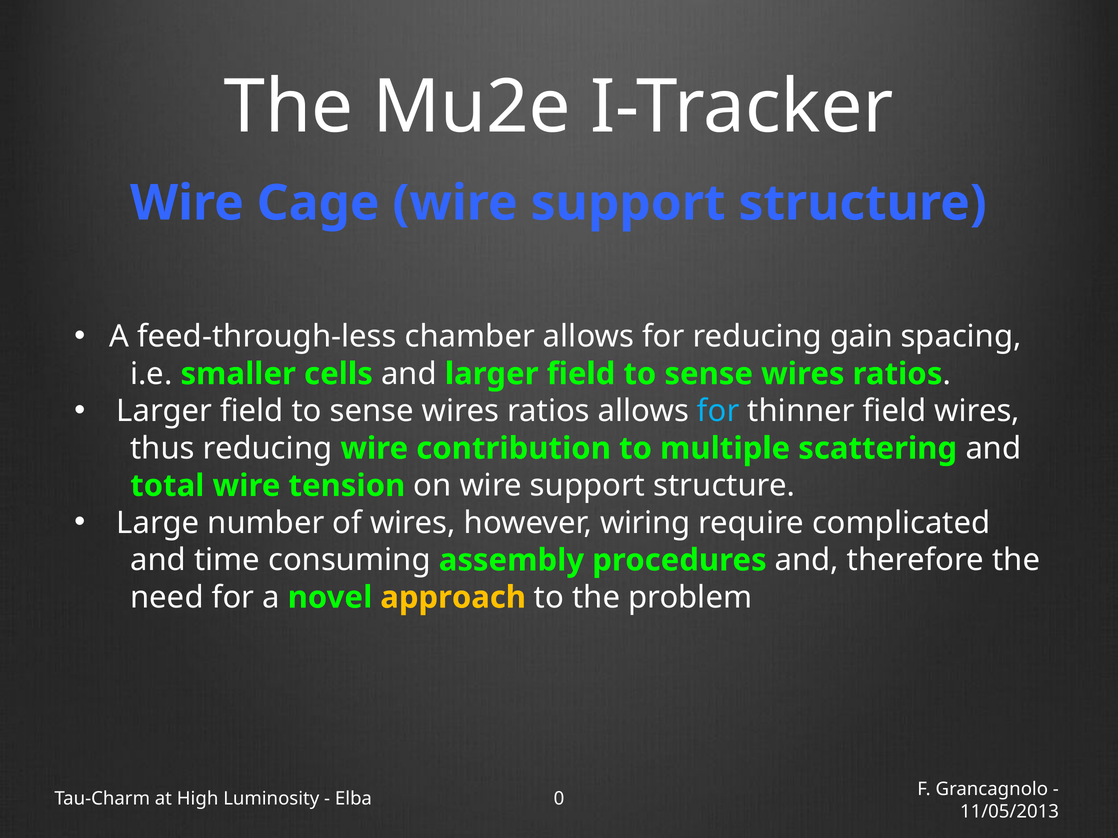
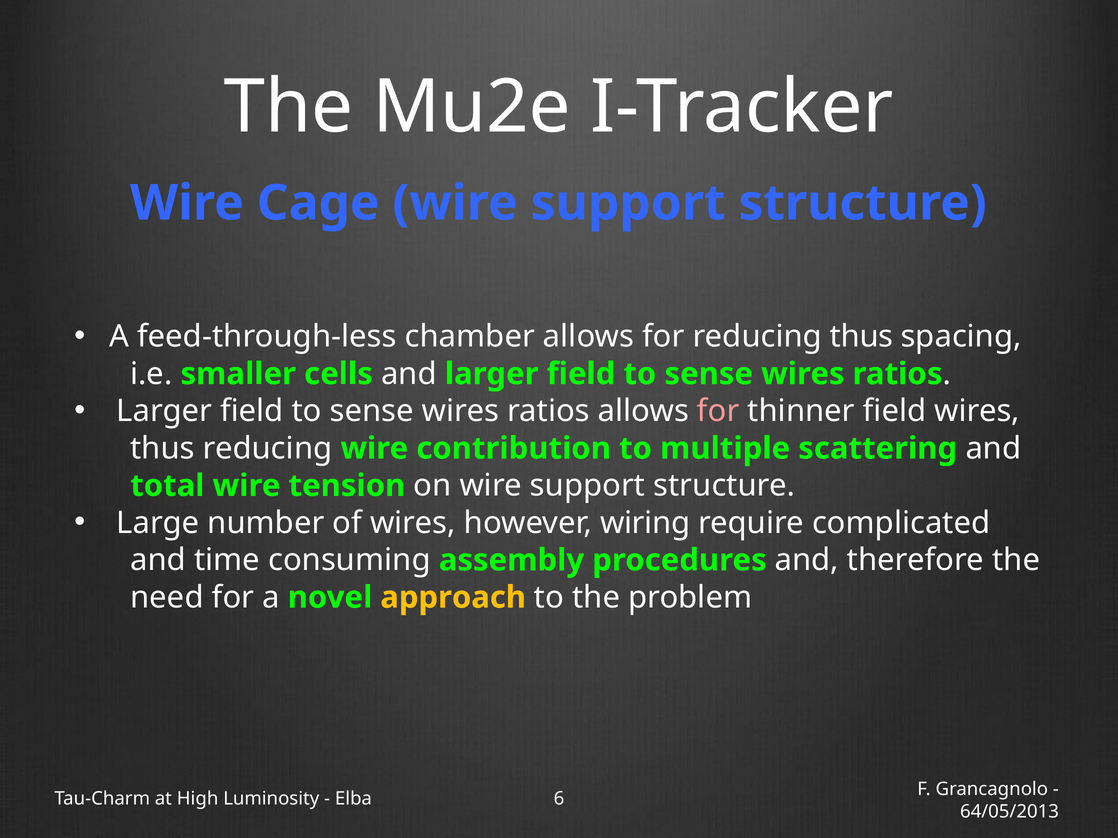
reducing gain: gain -> thus
for at (718, 411) colour: light blue -> pink
0: 0 -> 6
11/05/2013: 11/05/2013 -> 64/05/2013
